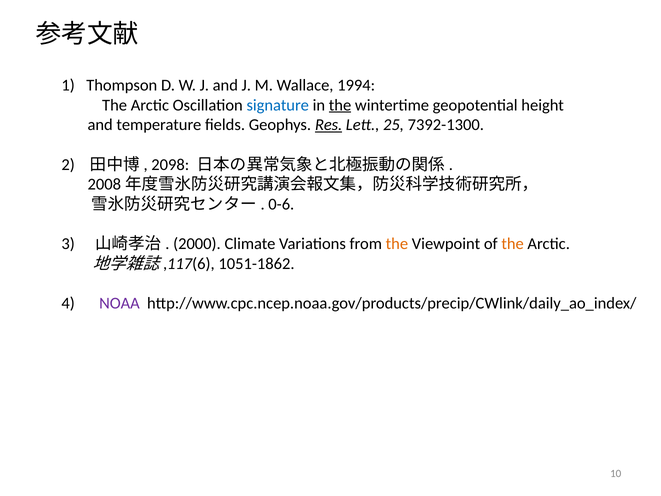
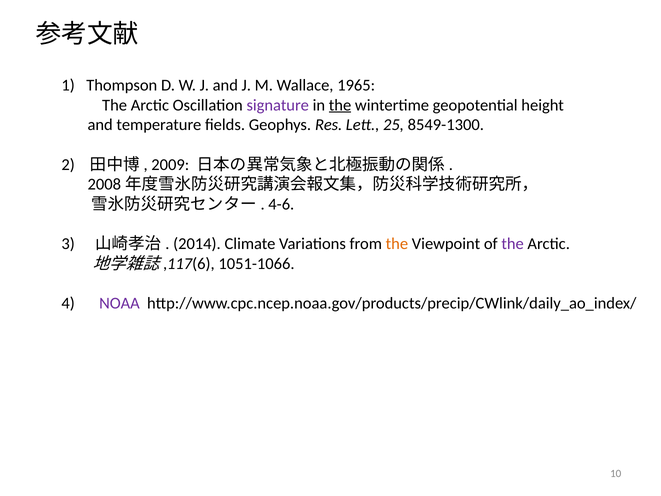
1994: 1994 -> 1965
signature colour: blue -> purple
Res underline: present -> none
7392-1300: 7392-1300 -> 8549-1300
2098: 2098 -> 2009
0-6: 0-6 -> 4-6
2000: 2000 -> 2014
the at (513, 244) colour: orange -> purple
1051-1862: 1051-1862 -> 1051-1066
